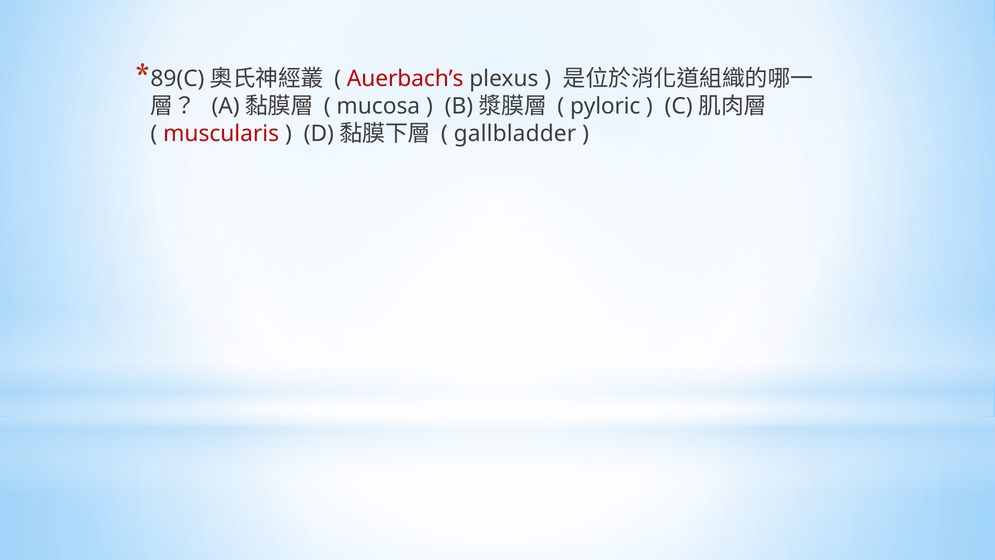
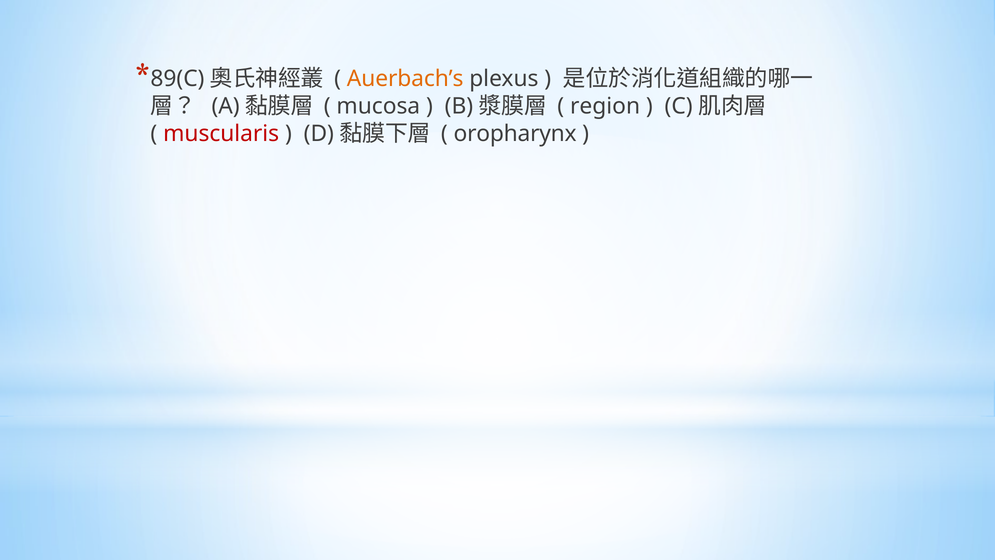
Auerbach’s colour: red -> orange
pyloric: pyloric -> region
gallbladder: gallbladder -> oropharynx
